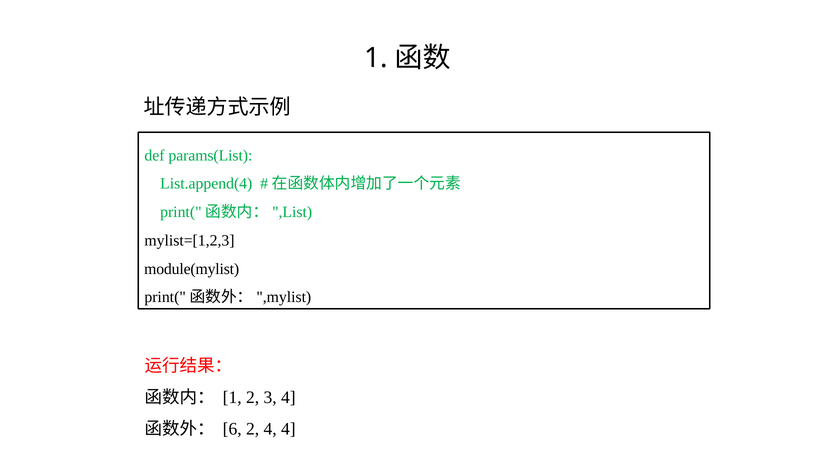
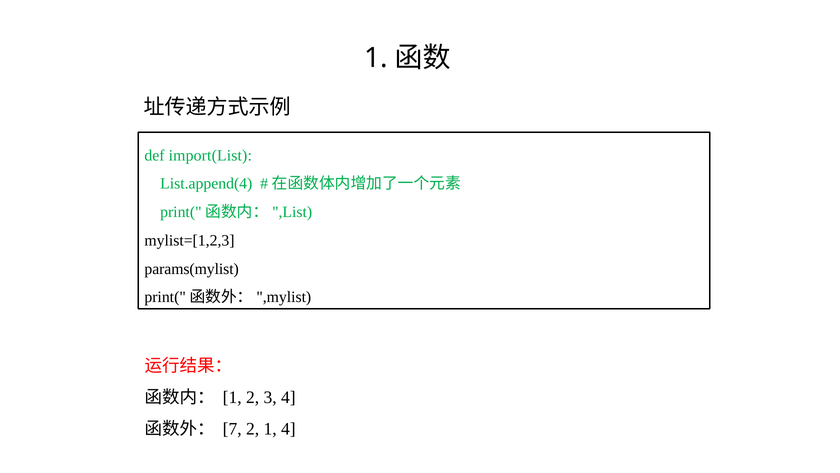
params(List: params(List -> import(List
module(mylist: module(mylist -> params(mylist
6: 6 -> 7
2 4: 4 -> 1
